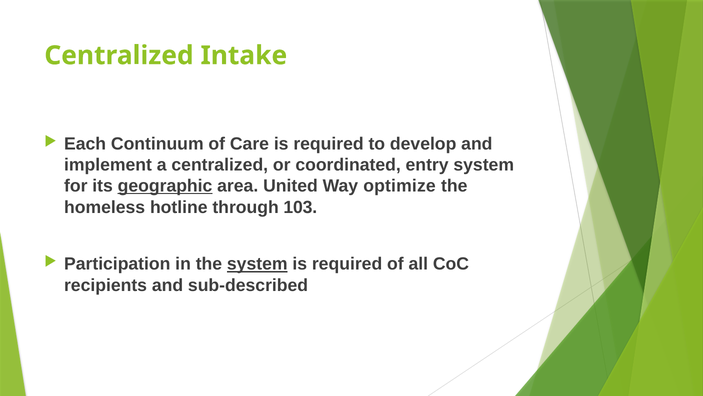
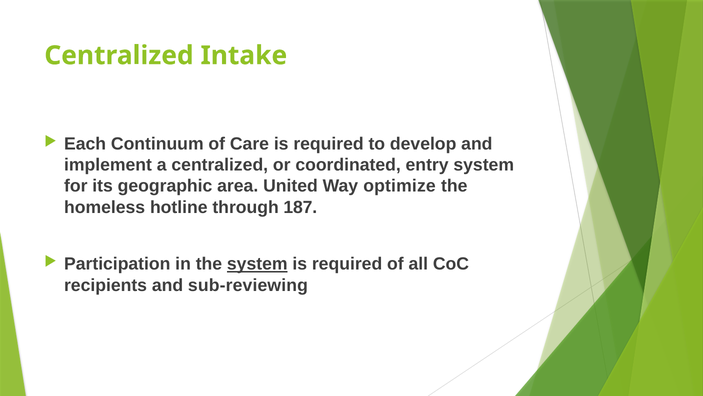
geographic underline: present -> none
103: 103 -> 187
sub-described: sub-described -> sub-reviewing
